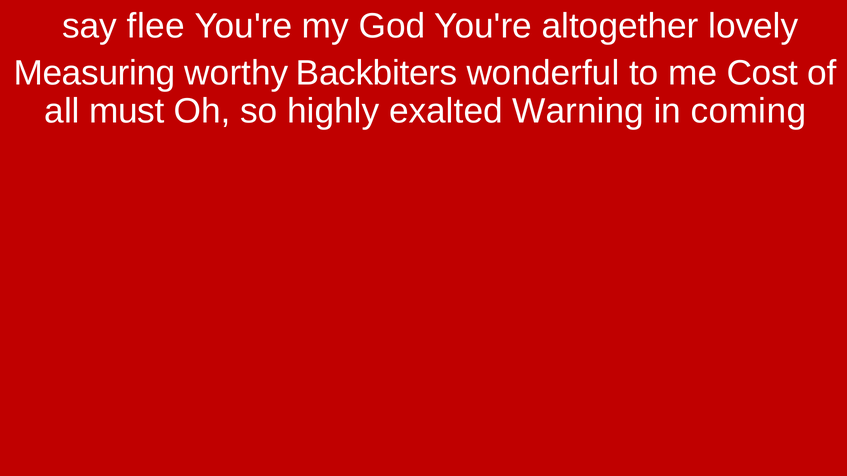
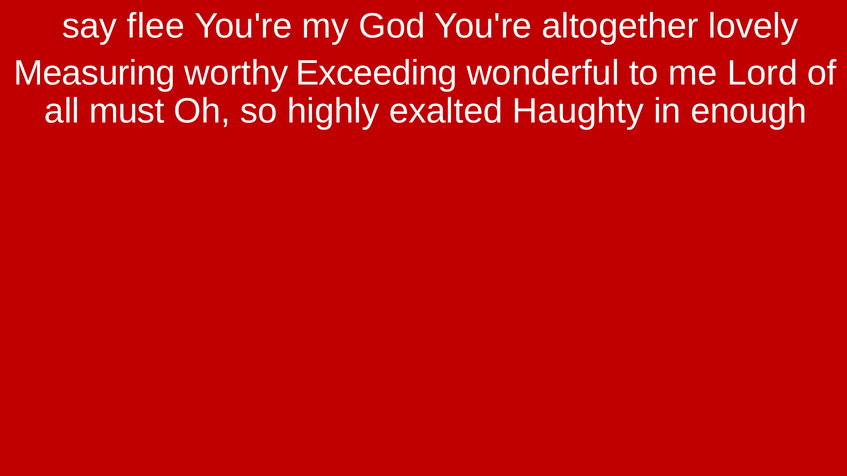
Backbiters: Backbiters -> Exceeding
Cost: Cost -> Lord
Warning: Warning -> Haughty
coming: coming -> enough
